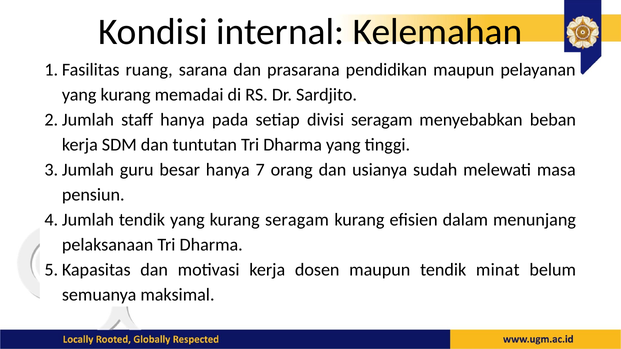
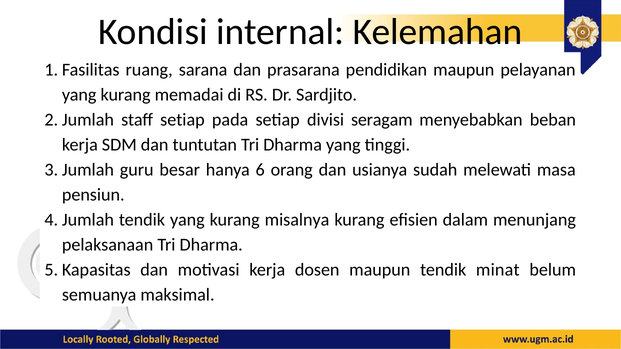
staff hanya: hanya -> setiap
7: 7 -> 6
kurang seragam: seragam -> misalnya
